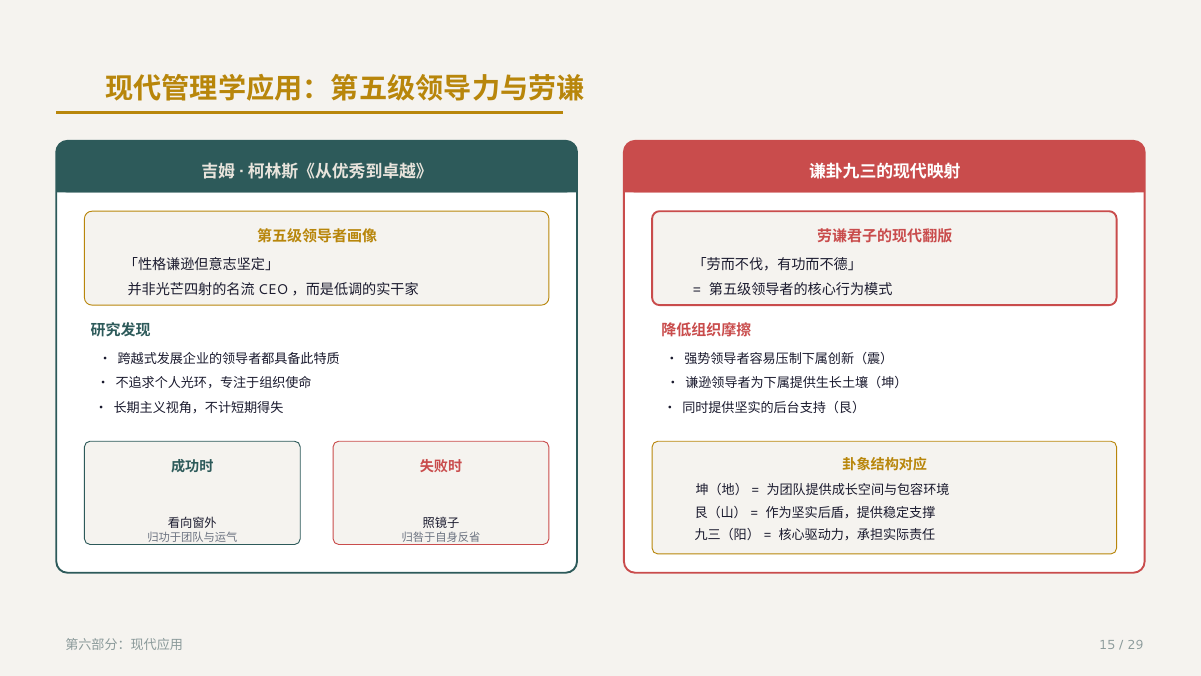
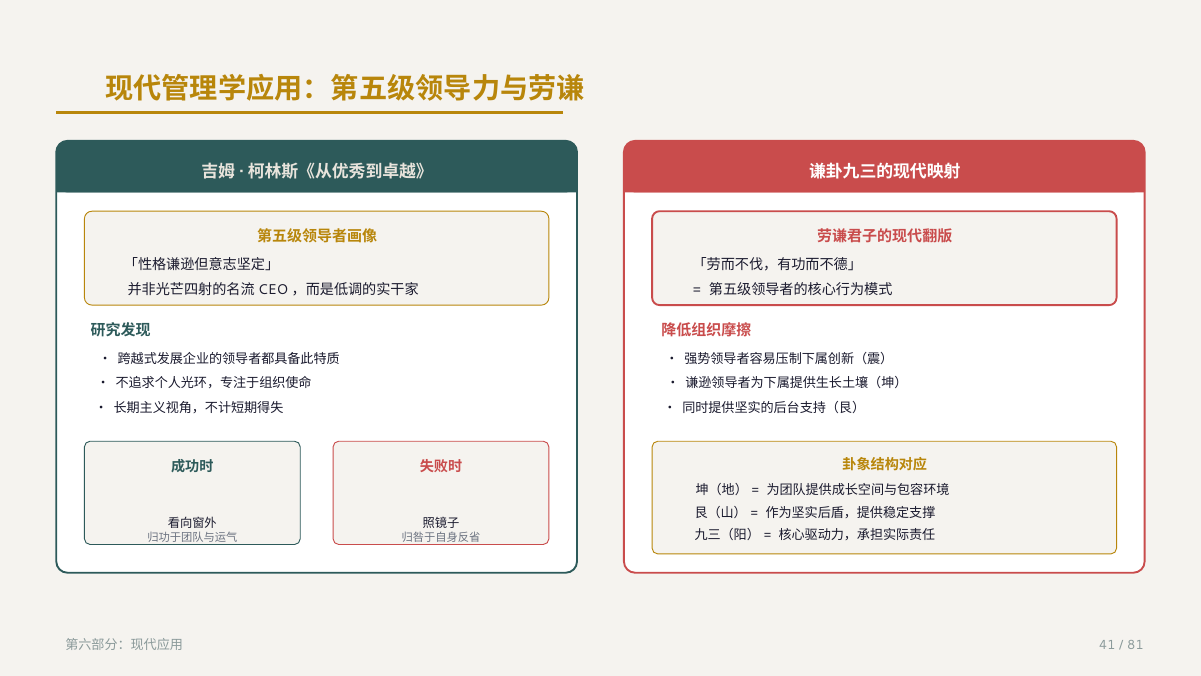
15: 15 -> 41
29: 29 -> 81
